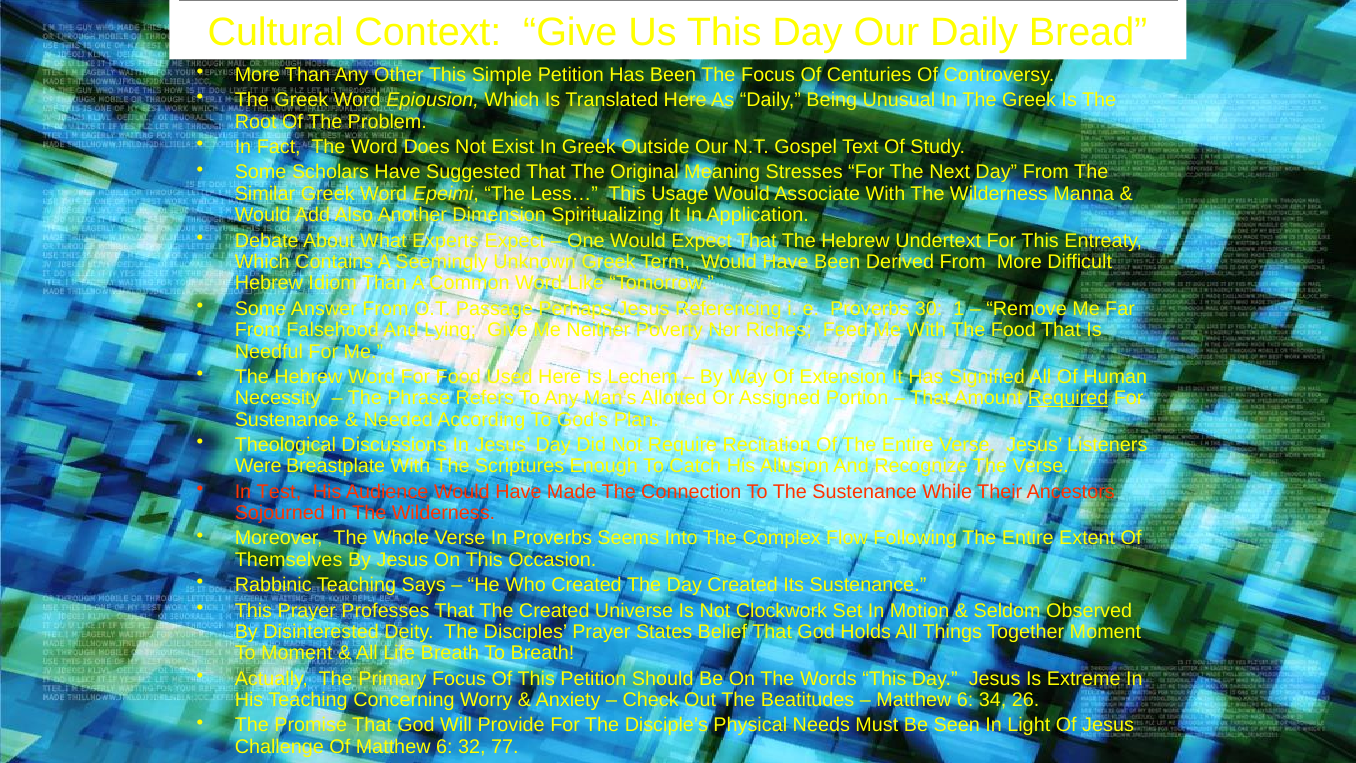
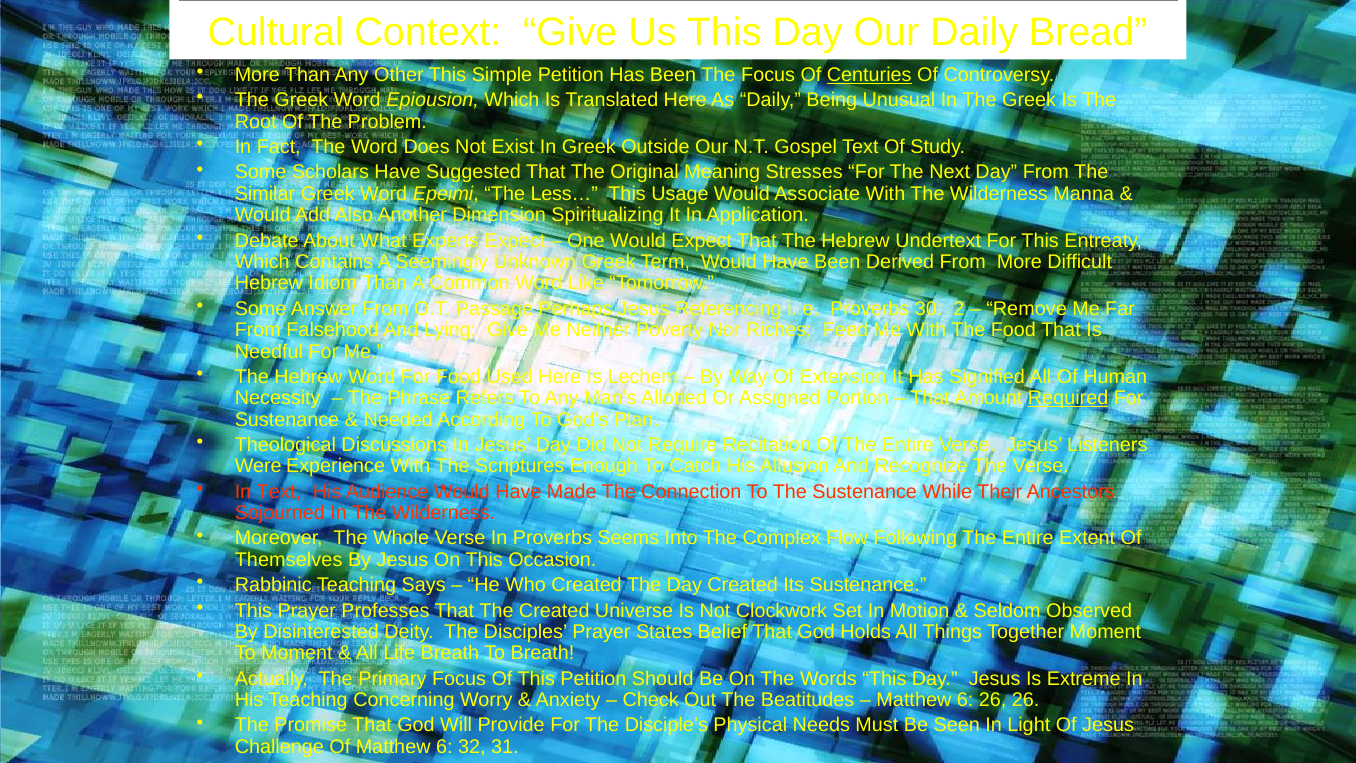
Centuries underline: none -> present
1: 1 -> 2
Breastplate: Breastplate -> Experience
In Test: Test -> Text
6 34: 34 -> 26
77: 77 -> 31
